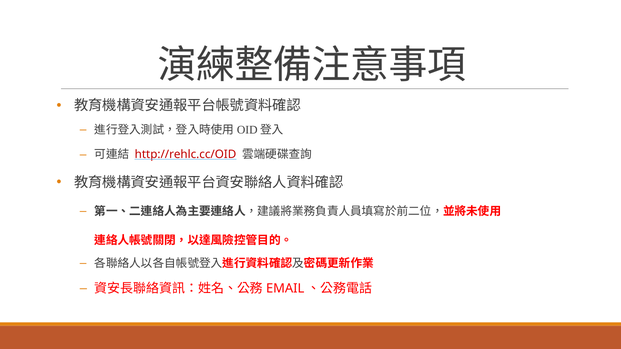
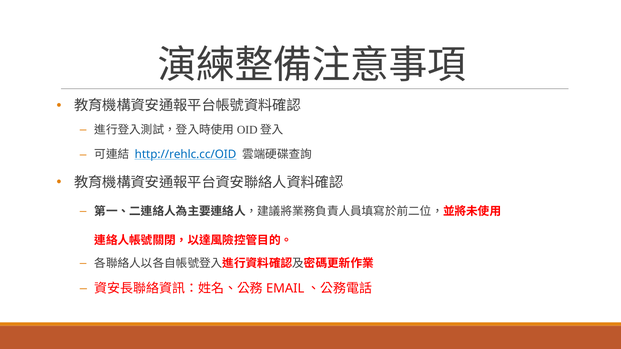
http://rehlc.cc/OID colour: red -> blue
